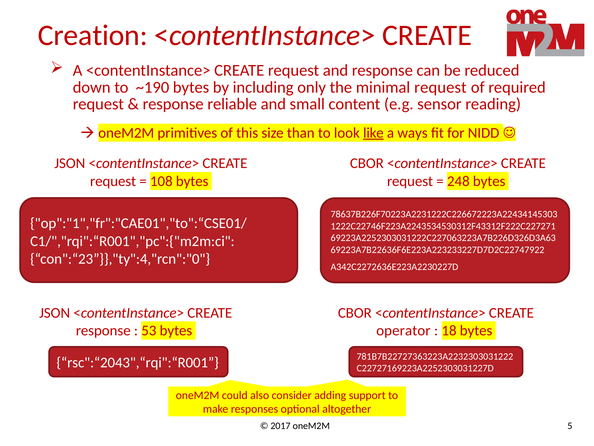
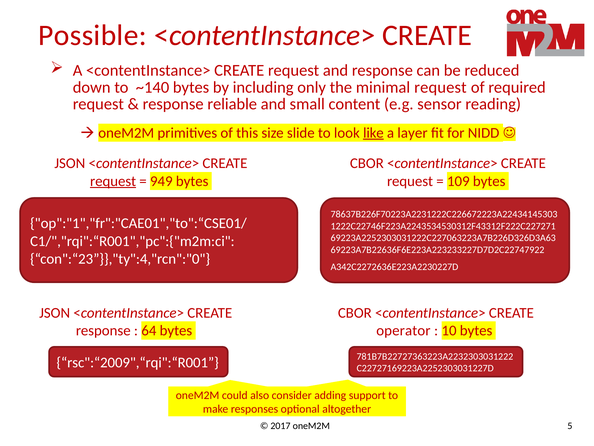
Creation: Creation -> Possible
~190: ~190 -> ~140
than: than -> slide
ways: ways -> layer
request at (113, 181) underline: none -> present
108: 108 -> 949
248: 248 -> 109
53: 53 -> 64
18: 18 -> 10
rsc":“2043",“rqi":“R001: rsc":“2043",“rqi":“R001 -> rsc":“2009",“rqi":“R001
